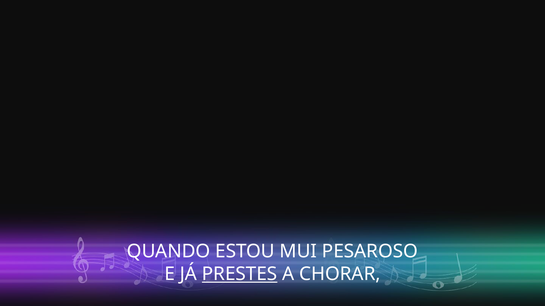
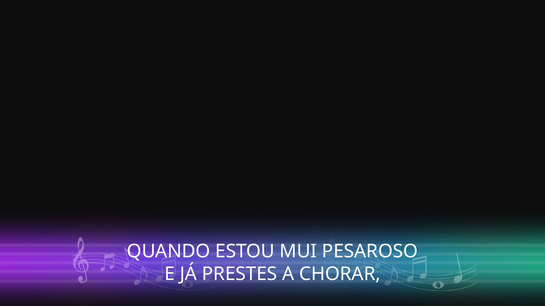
PRESTES underline: present -> none
